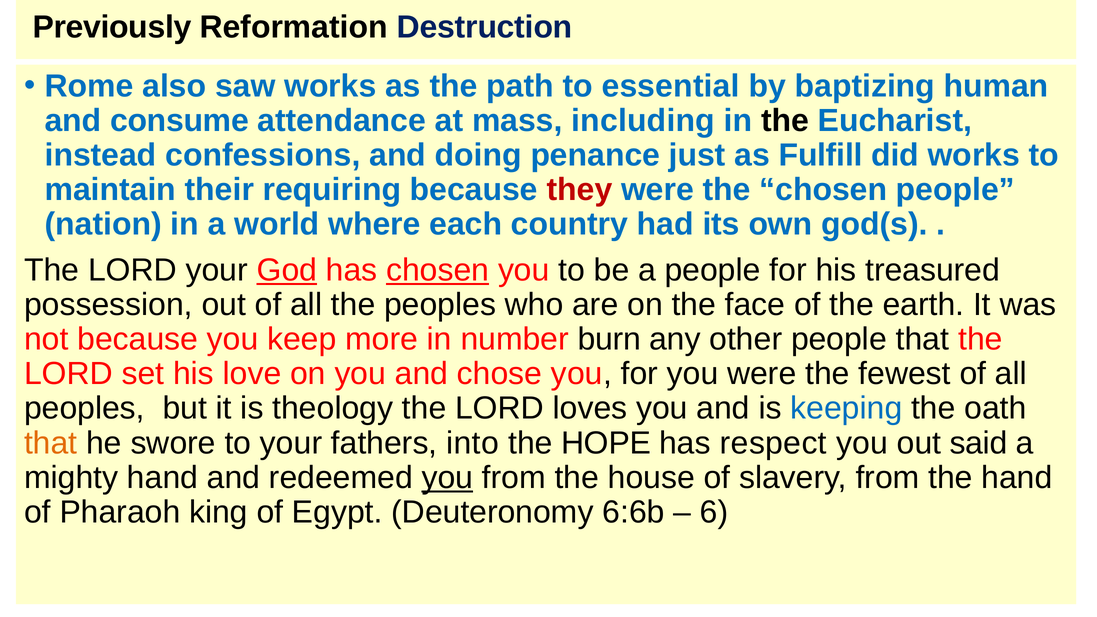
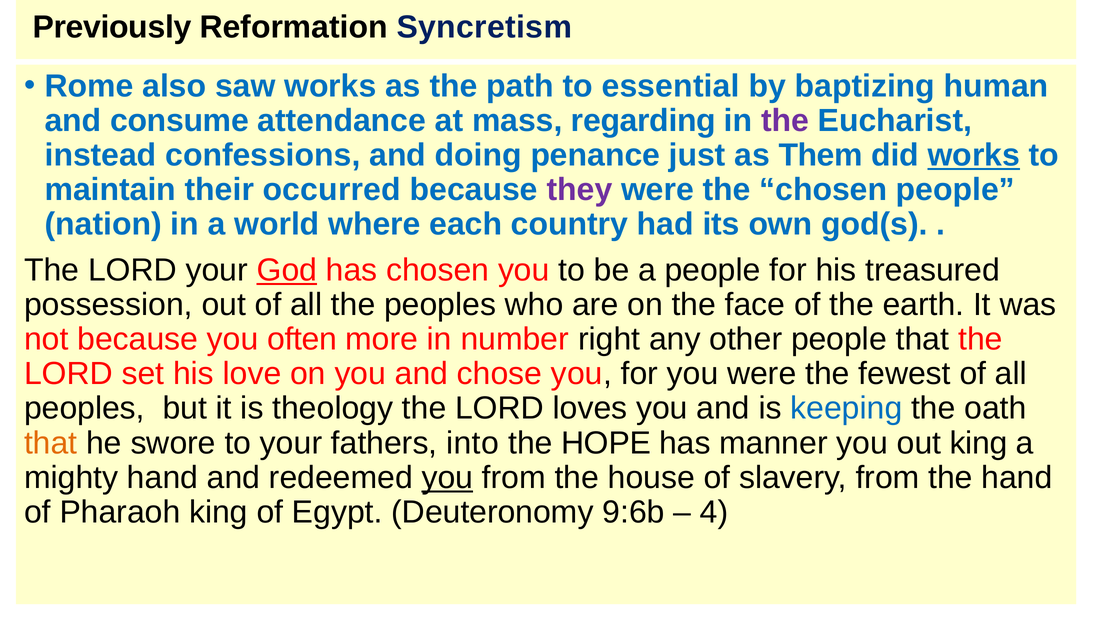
Destruction: Destruction -> Syncretism
including: including -> regarding
the at (785, 121) colour: black -> purple
Fulfill: Fulfill -> Them
works at (974, 155) underline: none -> present
requiring: requiring -> occurred
they colour: red -> purple
chosen at (438, 270) underline: present -> none
keep: keep -> often
burn: burn -> right
respect: respect -> manner
out said: said -> king
6:6b: 6:6b -> 9:6b
6: 6 -> 4
